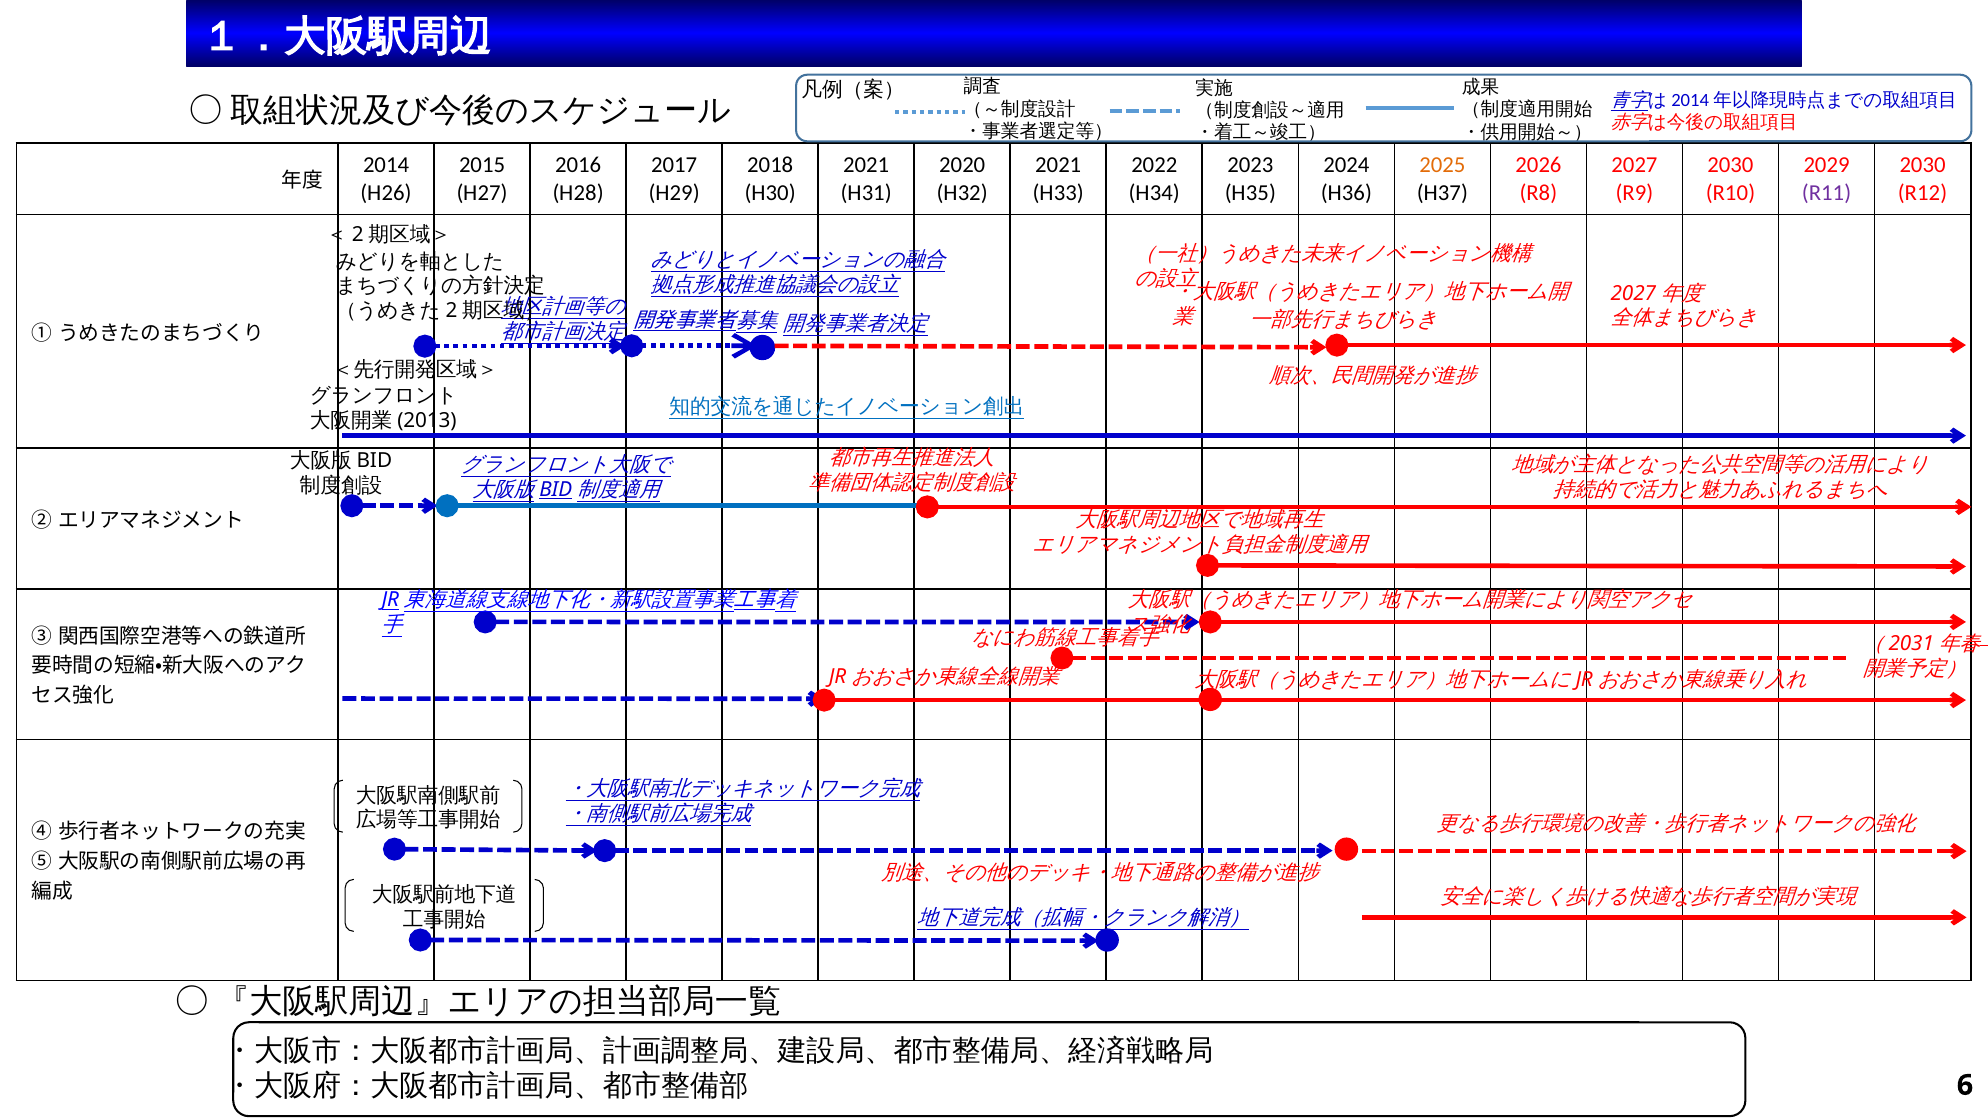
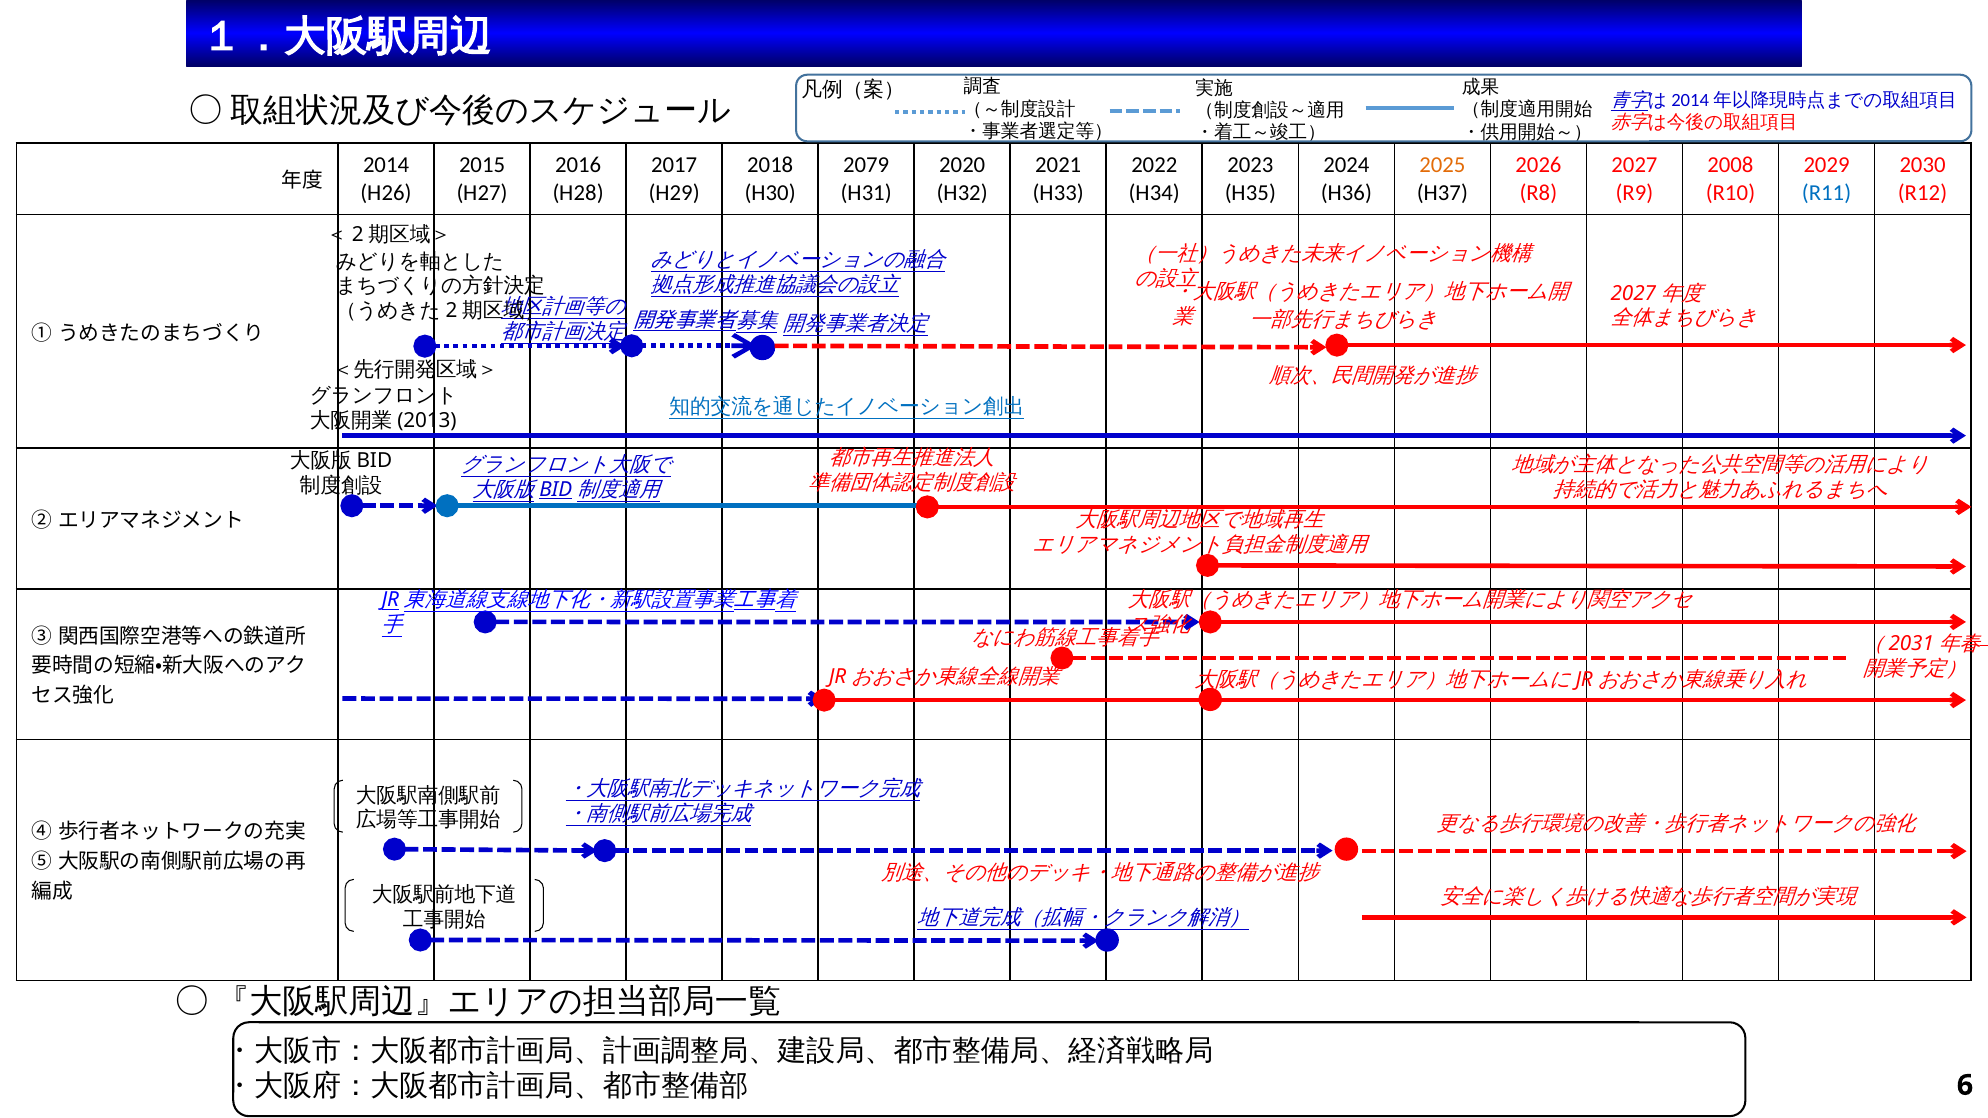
2021 at (866, 165): 2021 -> 2079
2030 at (1730, 165): 2030 -> 2008
R11 colour: purple -> blue
